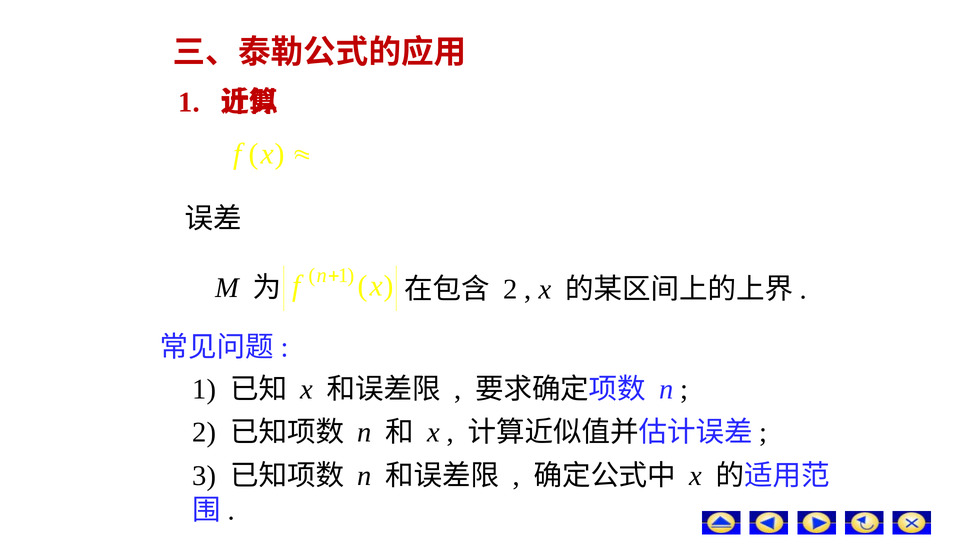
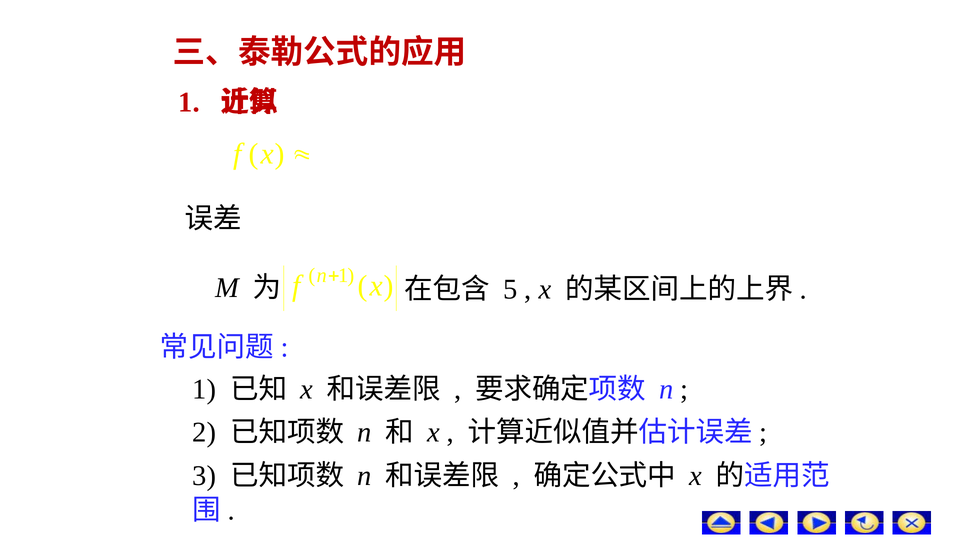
2 at (510, 289): 2 -> 5
